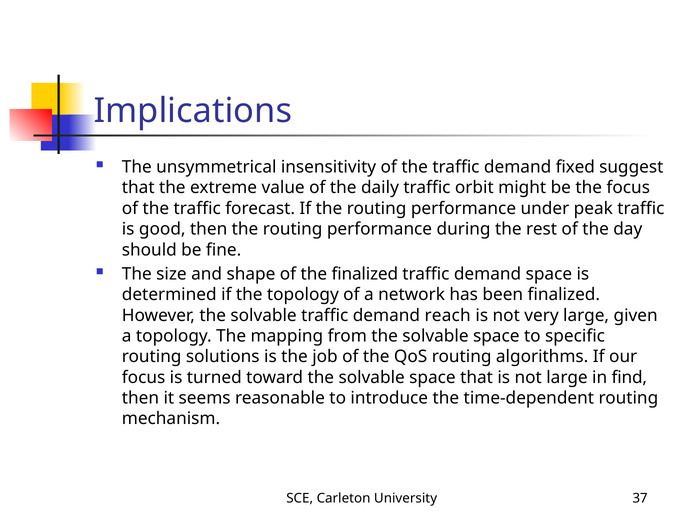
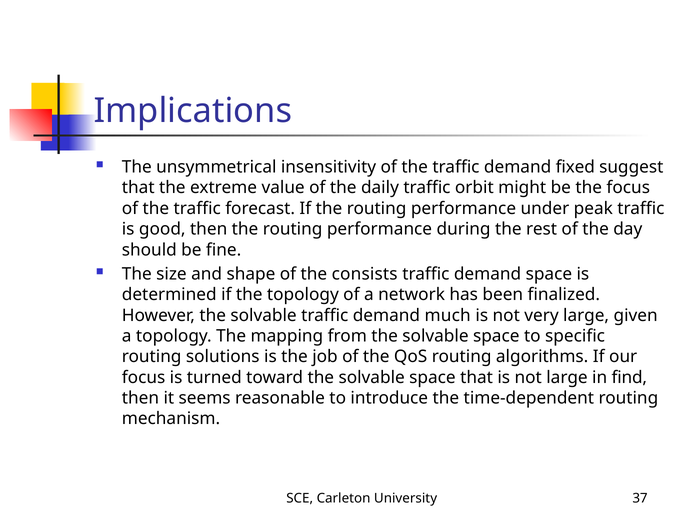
the finalized: finalized -> consists
reach: reach -> much
